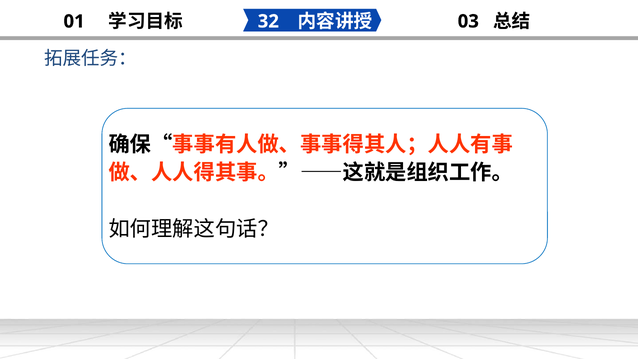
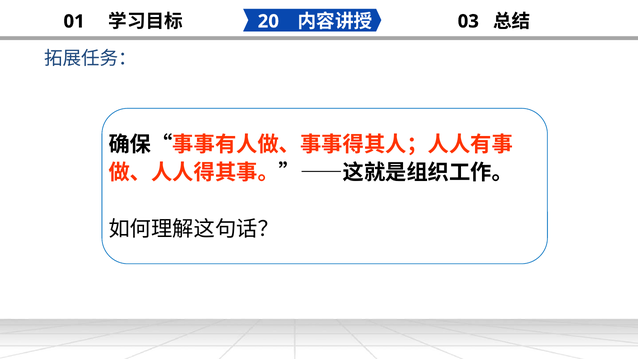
32: 32 -> 20
